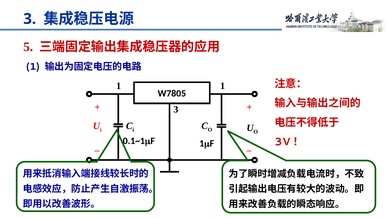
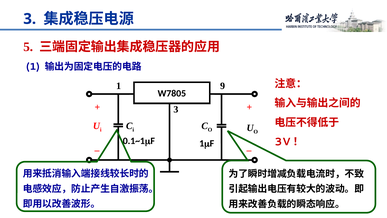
1 1: 1 -> 9
